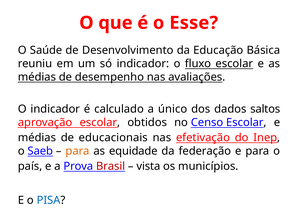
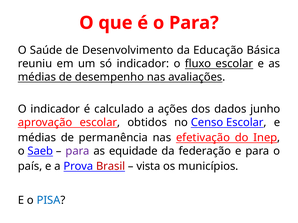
o Esse: Esse -> Para
único: único -> ações
saltos: saltos -> junho
educacionais: educacionais -> permanência
para at (78, 151) colour: orange -> purple
